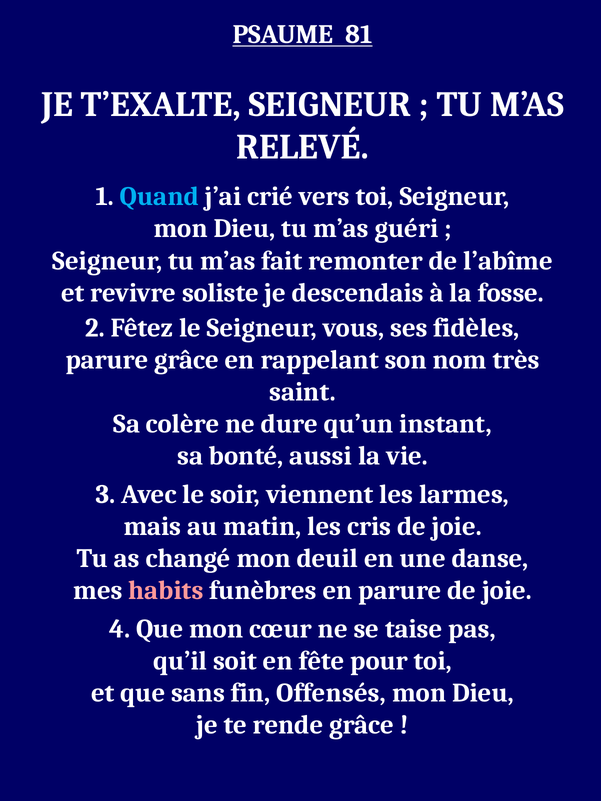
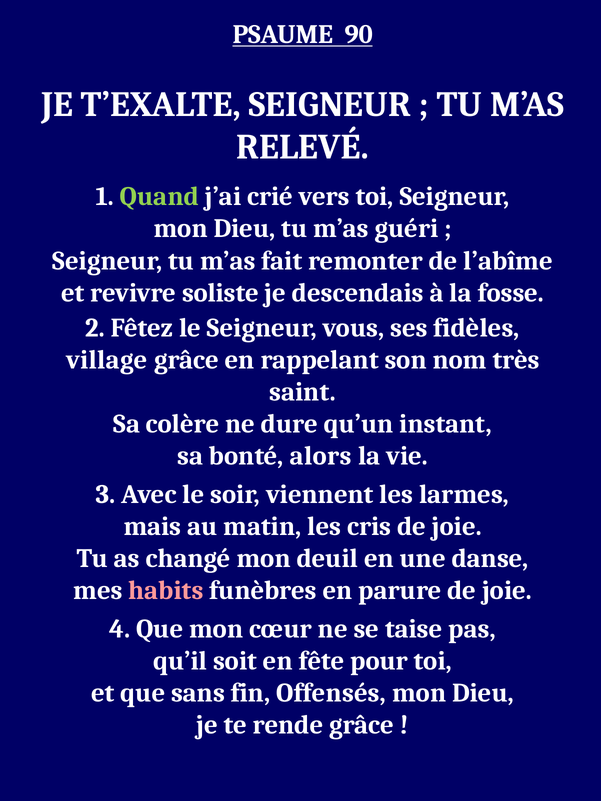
81: 81 -> 90
Quand colour: light blue -> light green
parure at (107, 360): parure -> village
aussi: aussi -> alors
